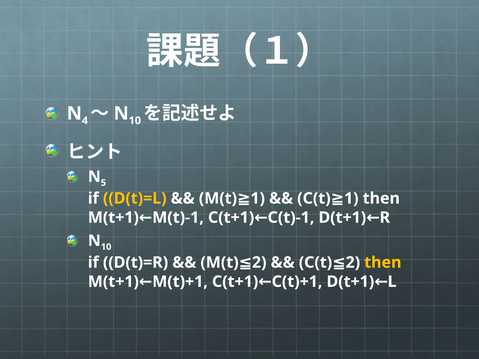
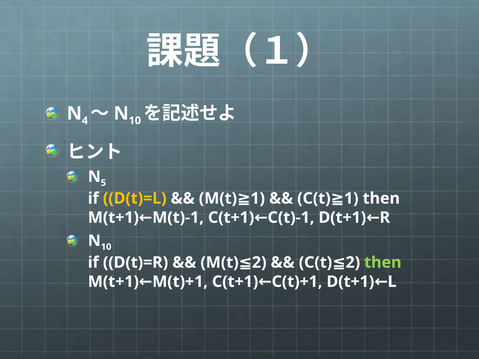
then at (383, 263) colour: yellow -> light green
